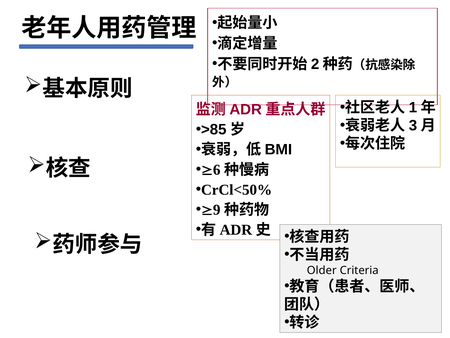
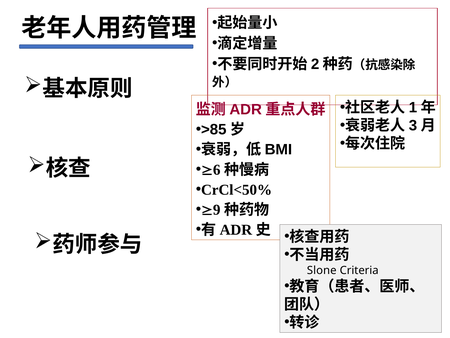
Older: Older -> Slone
